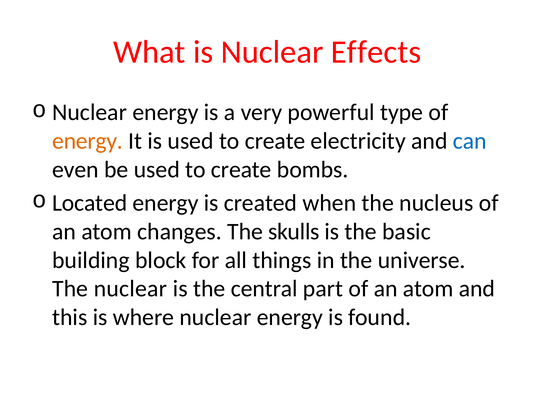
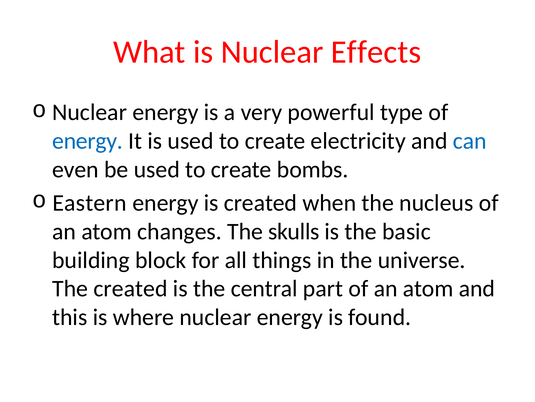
energy at (88, 141) colour: orange -> blue
Located: Located -> Eastern
The nuclear: nuclear -> created
